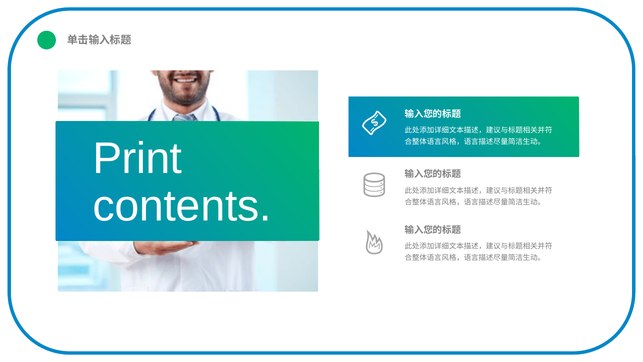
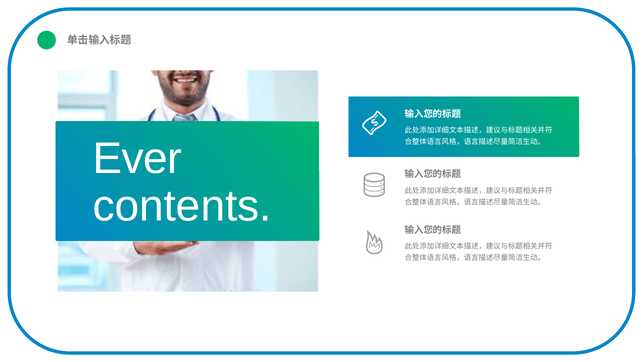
Print: Print -> Ever
